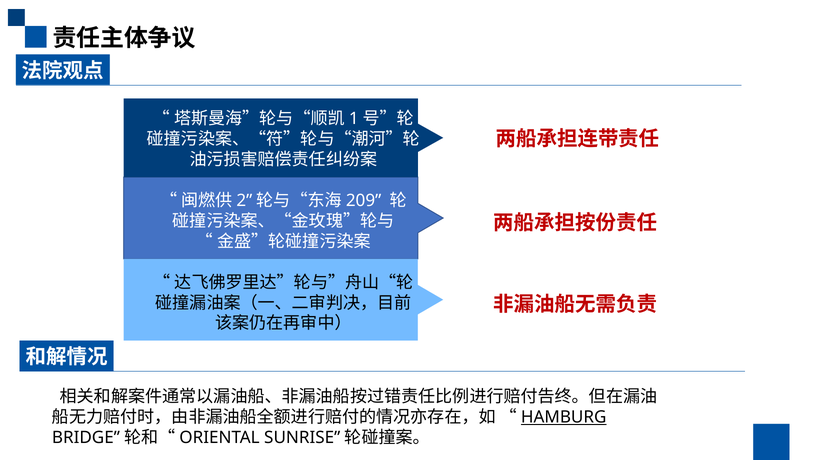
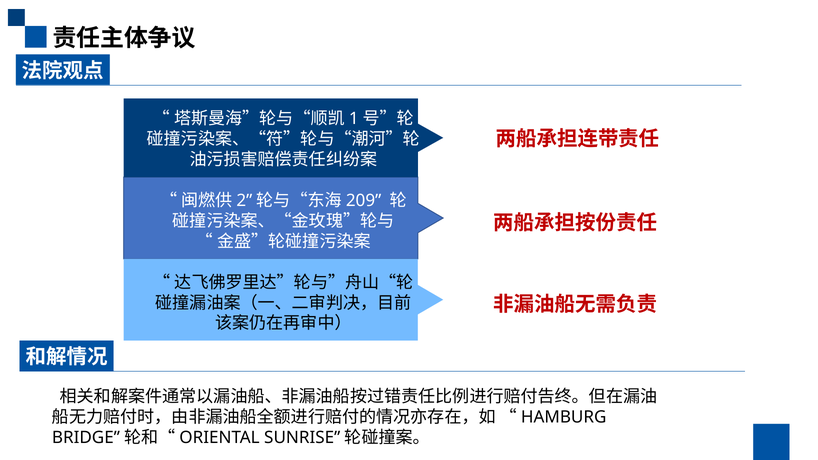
HAMBURG underline: present -> none
